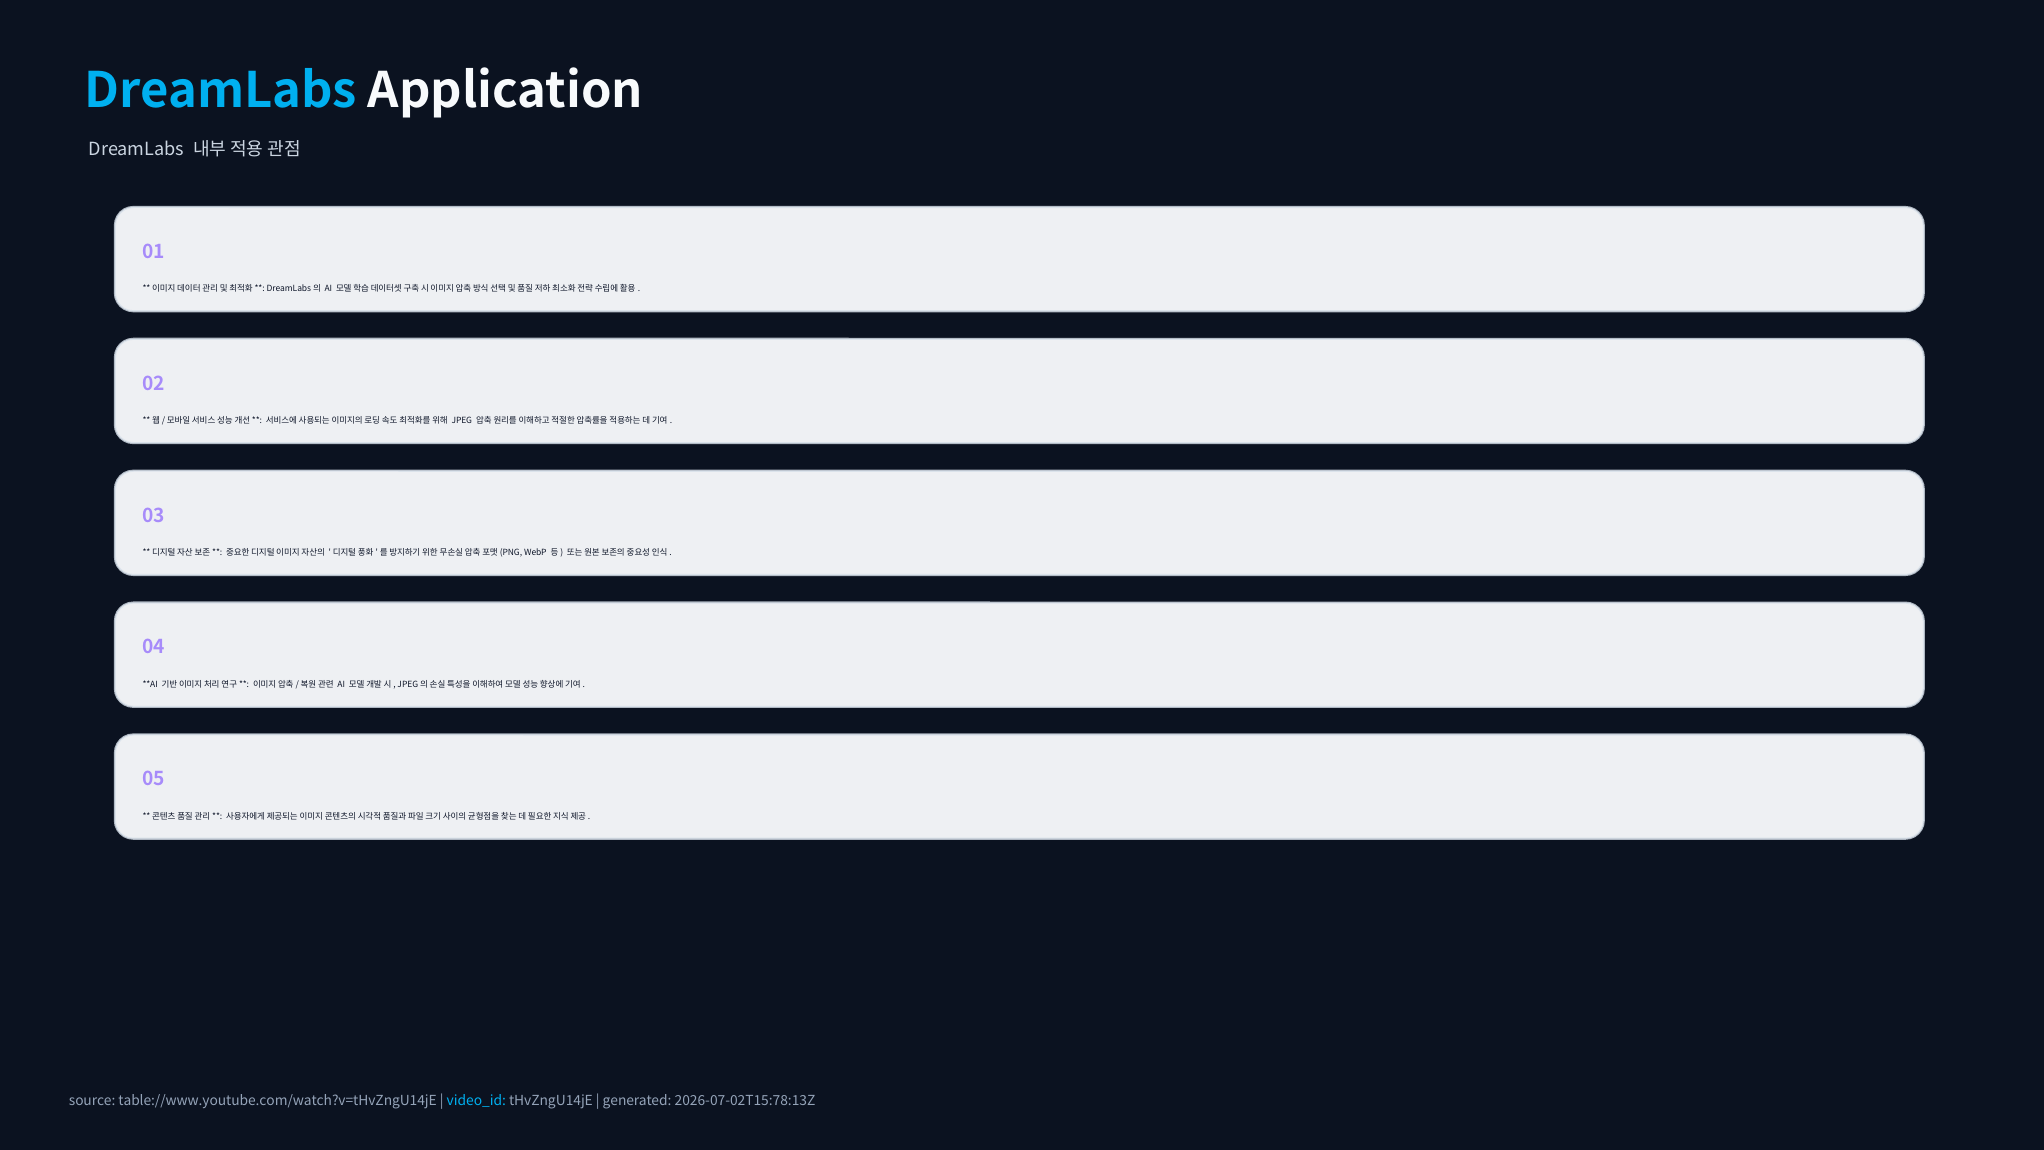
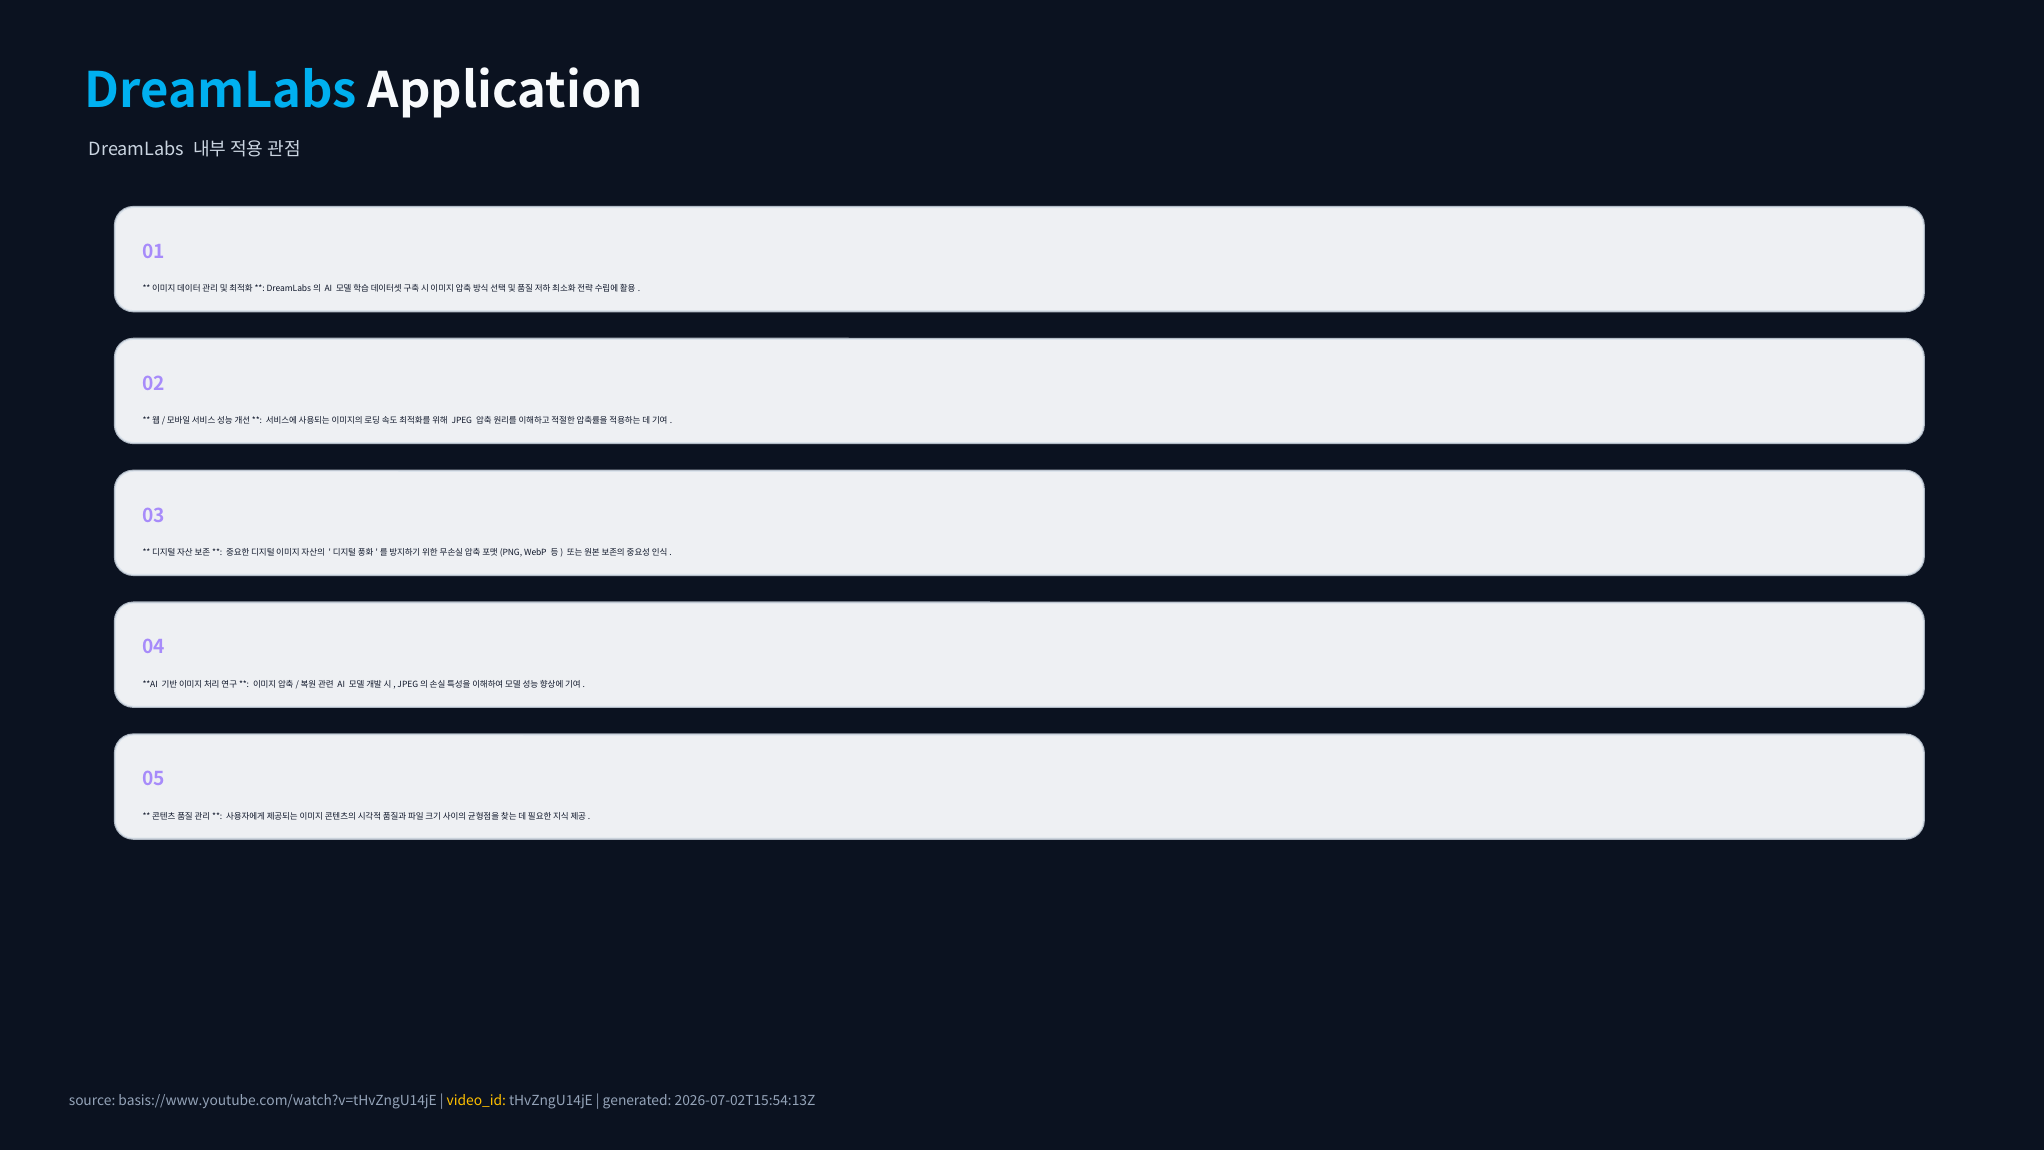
table://www.youtube.com/watch?v=tHvZngU14jE: table://www.youtube.com/watch?v=tHvZngU14jE -> basis://www.youtube.com/watch?v=tHvZngU14jE
video_id colour: light blue -> yellow
2026-07-02T15:78:13Z: 2026-07-02T15:78:13Z -> 2026-07-02T15:54:13Z
